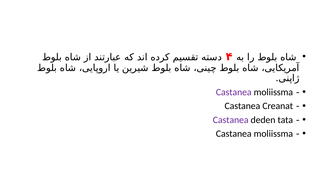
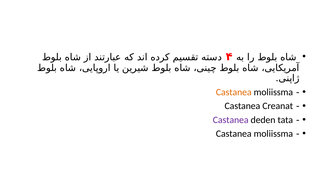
Castanea at (234, 92) colour: purple -> orange
